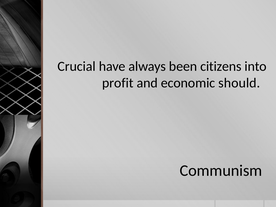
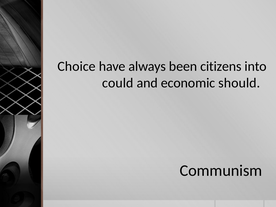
Crucial: Crucial -> Choice
profit: profit -> could
